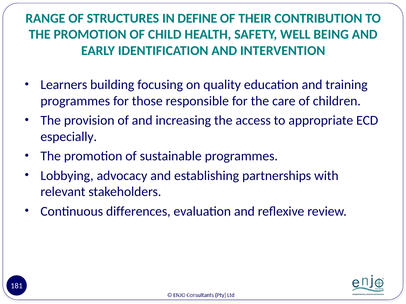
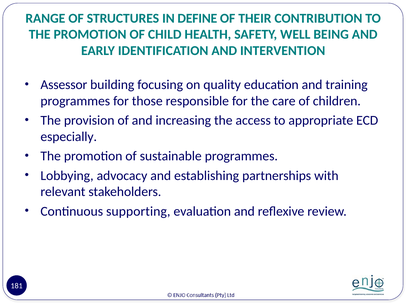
Learners: Learners -> Assessor
differences: differences -> supporting
